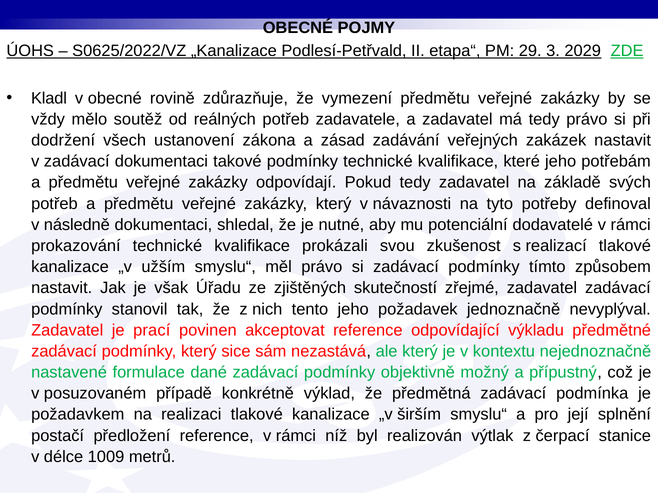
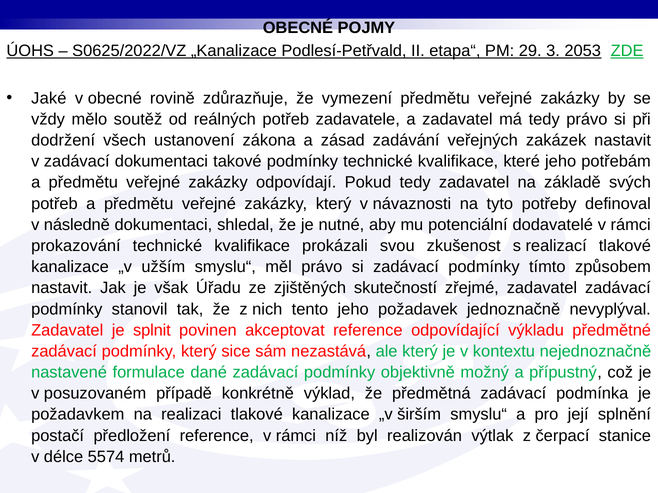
2029: 2029 -> 2053
Kladl: Kladl -> Jaké
prací: prací -> splnit
1009: 1009 -> 5574
